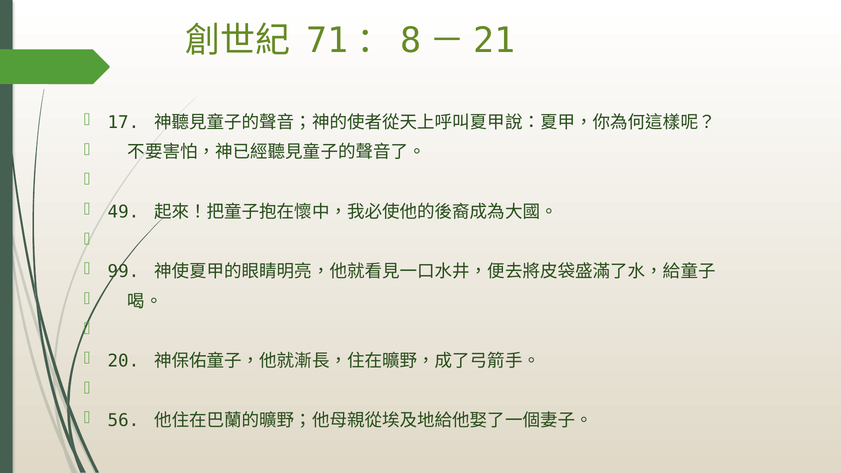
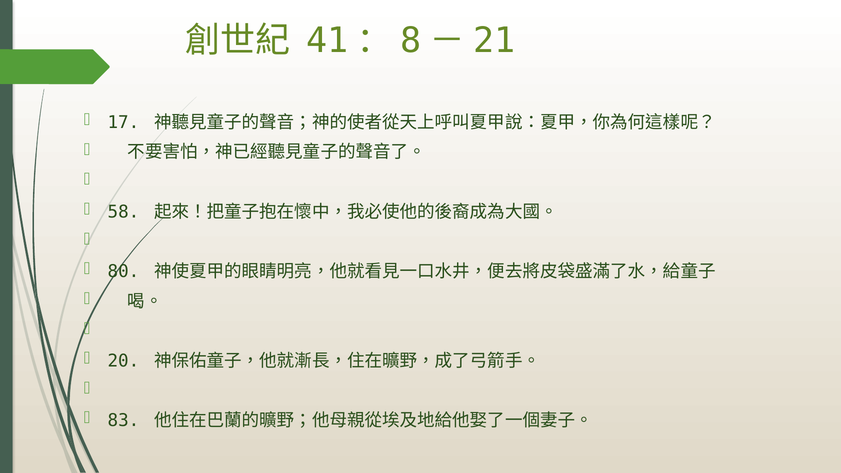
71: 71 -> 41
49: 49 -> 58
99: 99 -> 80
56: 56 -> 83
